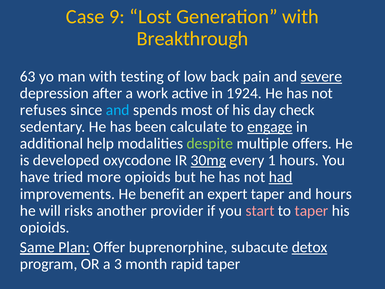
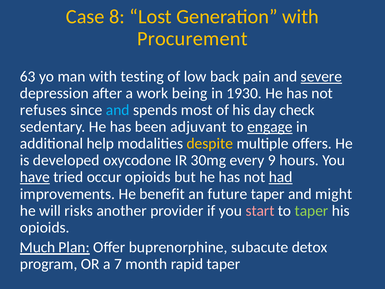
9: 9 -> 8
Breakthrough: Breakthrough -> Procurement
active: active -> being
1924: 1924 -> 1930
calculate: calculate -> adjuvant
despite colour: light green -> yellow
30mg underline: present -> none
1: 1 -> 9
have underline: none -> present
more: more -> occur
expert: expert -> future
and hours: hours -> might
taper at (312, 210) colour: pink -> light green
Same: Same -> Much
detox underline: present -> none
3: 3 -> 7
